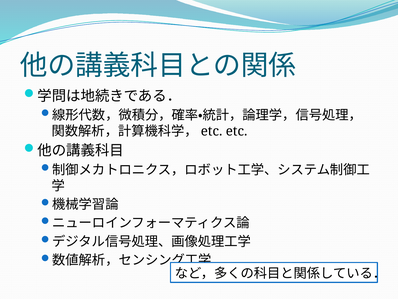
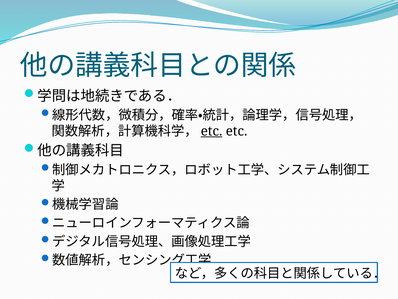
etc at (212, 131) underline: none -> present
